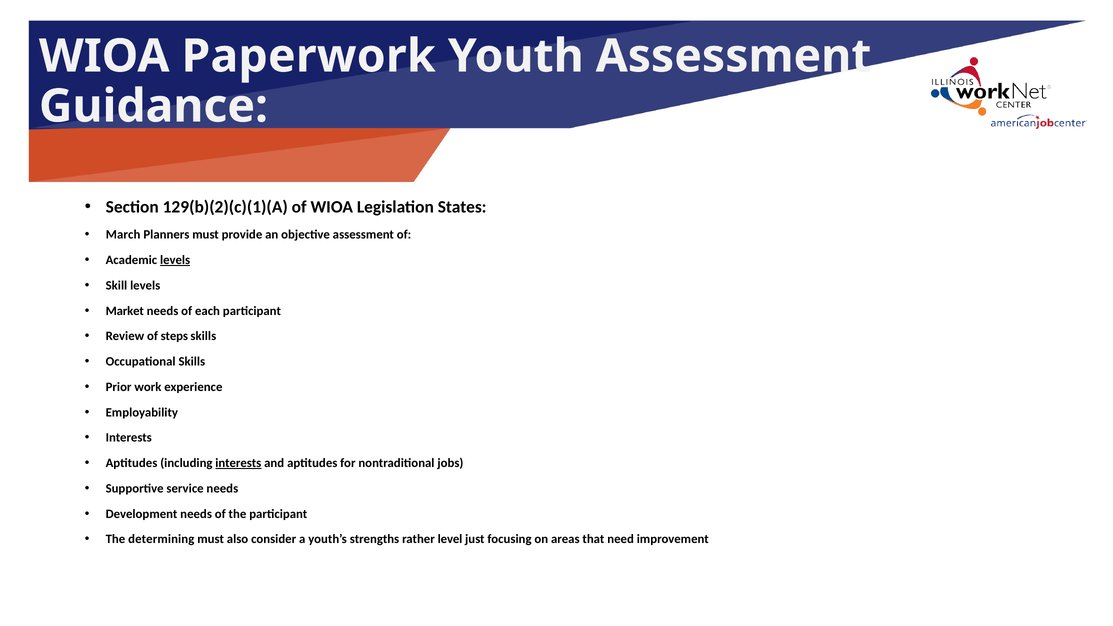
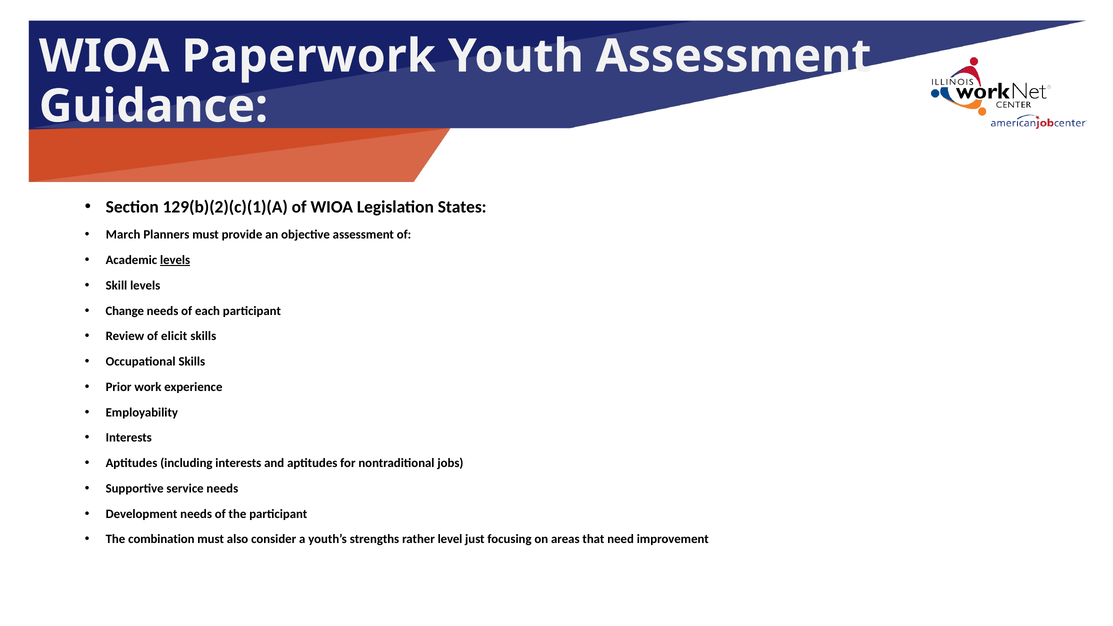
Market: Market -> Change
steps: steps -> elicit
interests at (238, 463) underline: present -> none
determining: determining -> combination
